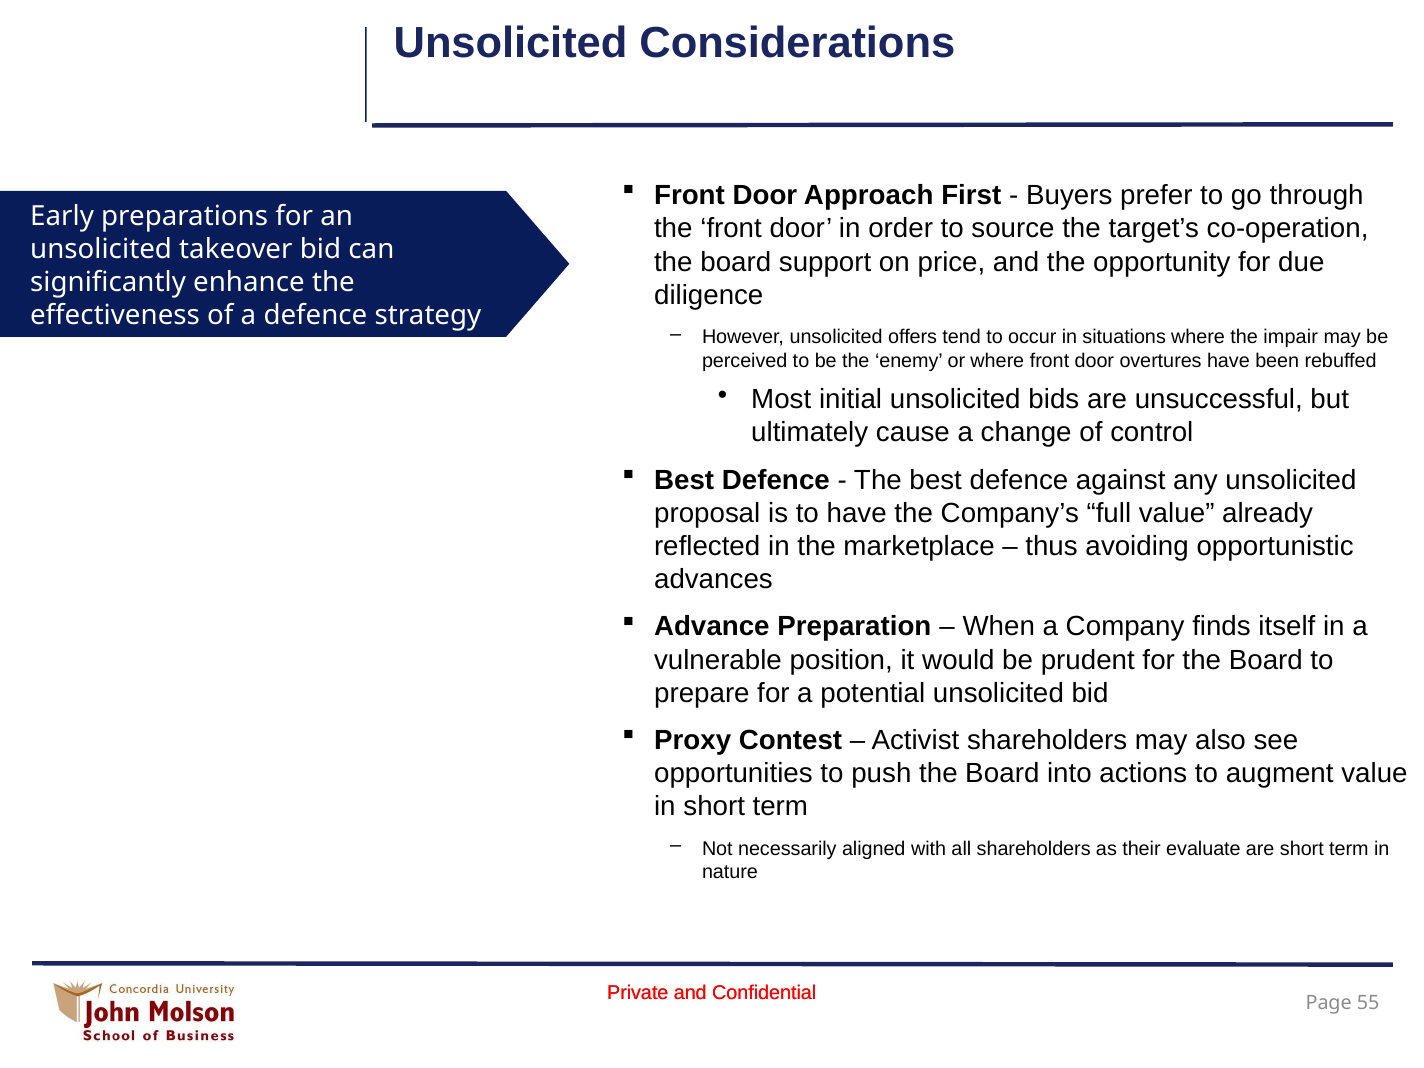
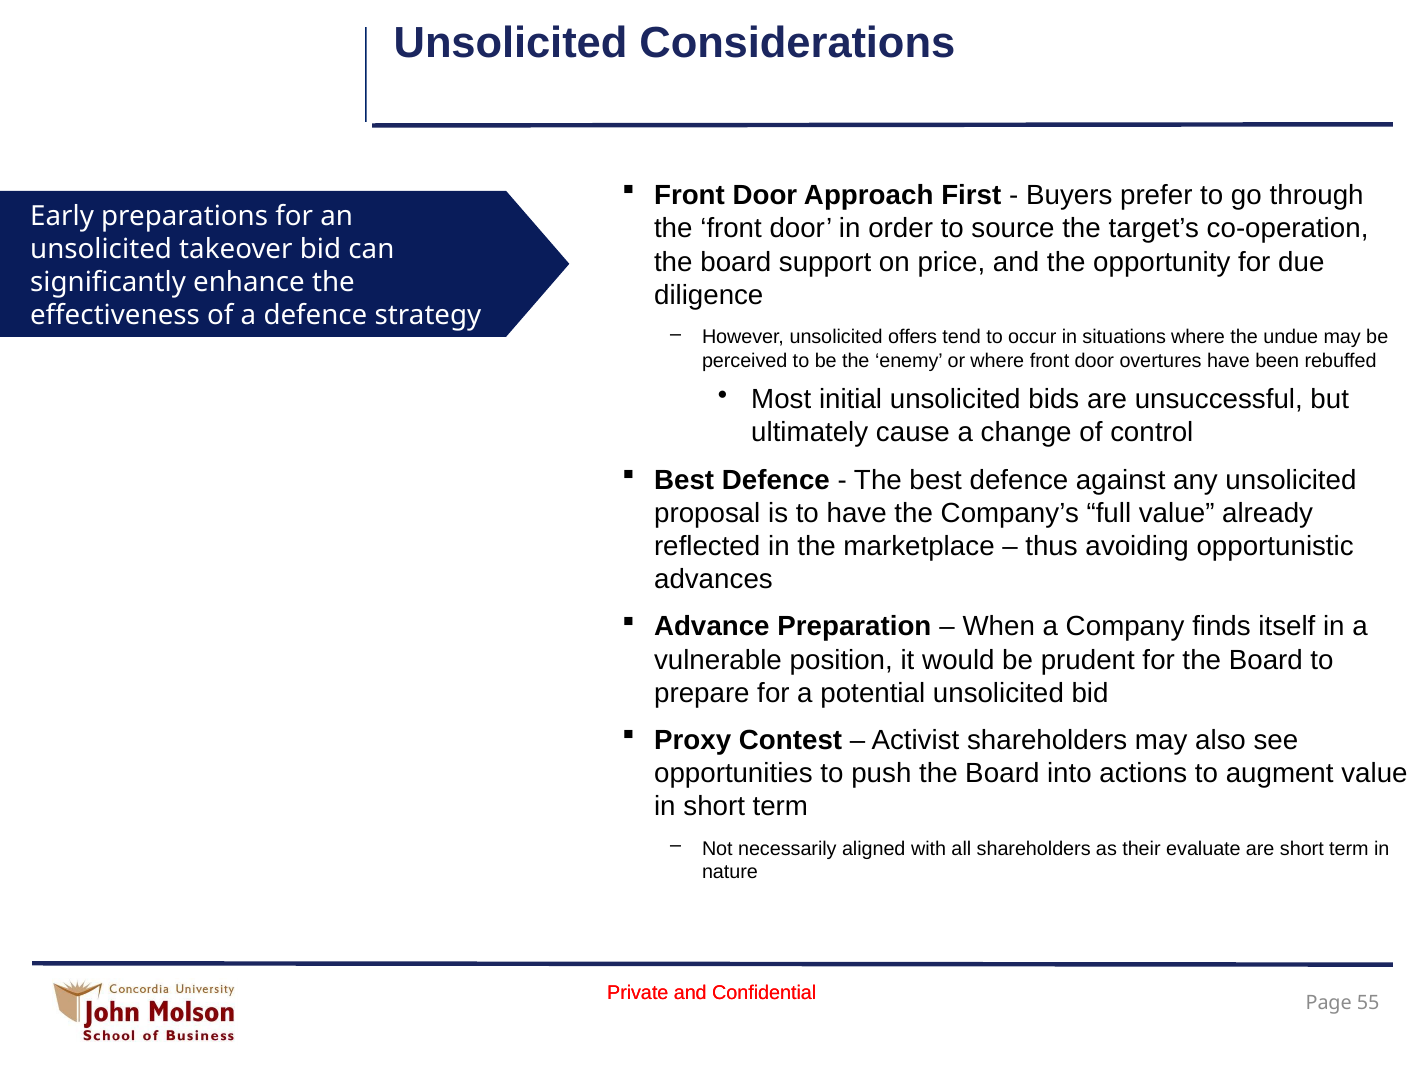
impair: impair -> undue
